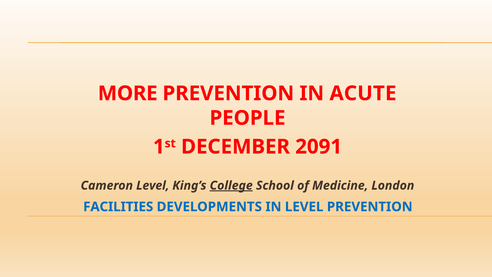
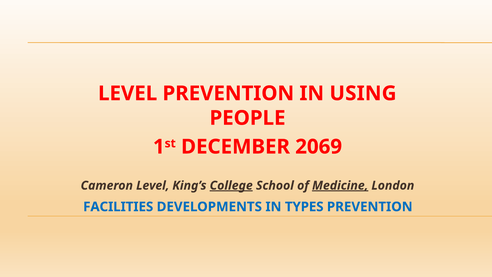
MORE at (128, 93): MORE -> LEVEL
ACUTE: ACUTE -> USING
2091: 2091 -> 2069
Medicine underline: none -> present
IN LEVEL: LEVEL -> TYPES
